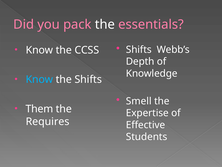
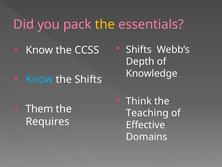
the at (105, 24) colour: white -> yellow
Smell: Smell -> Think
Expertise: Expertise -> Teaching
Students: Students -> Domains
